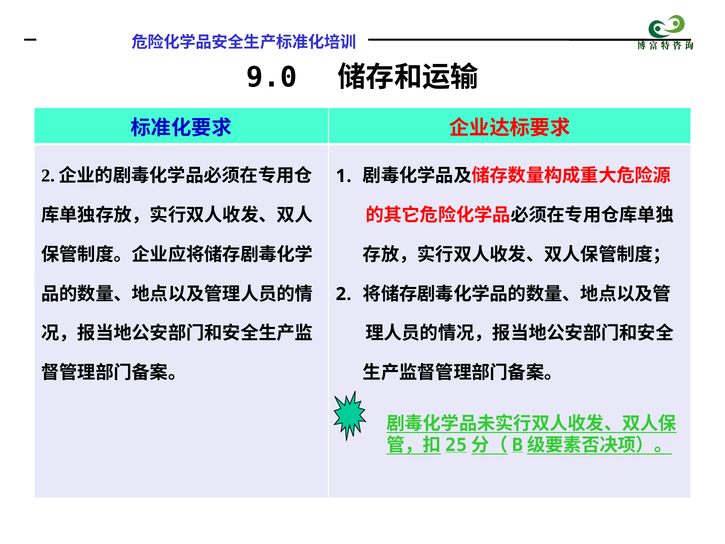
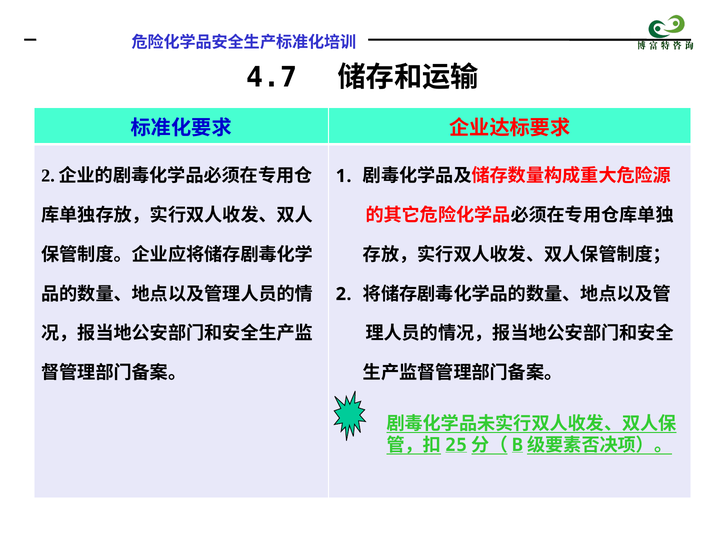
9.0: 9.0 -> 4.7
